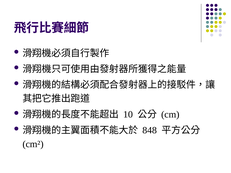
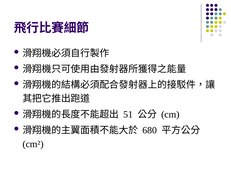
10: 10 -> 51
848: 848 -> 680
